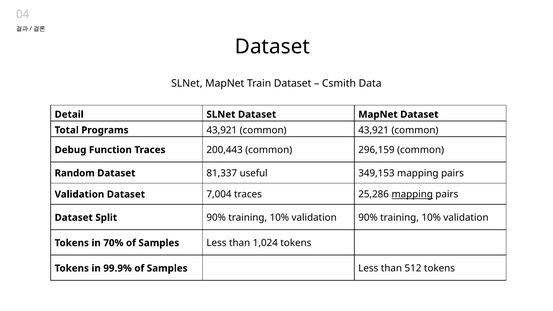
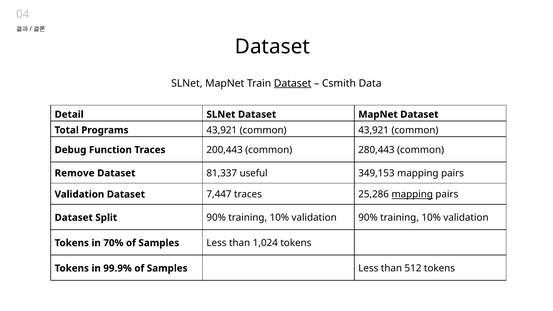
Dataset at (293, 83) underline: none -> present
296,159: 296,159 -> 280,443
Random: Random -> Remove
7,004: 7,004 -> 7,447
